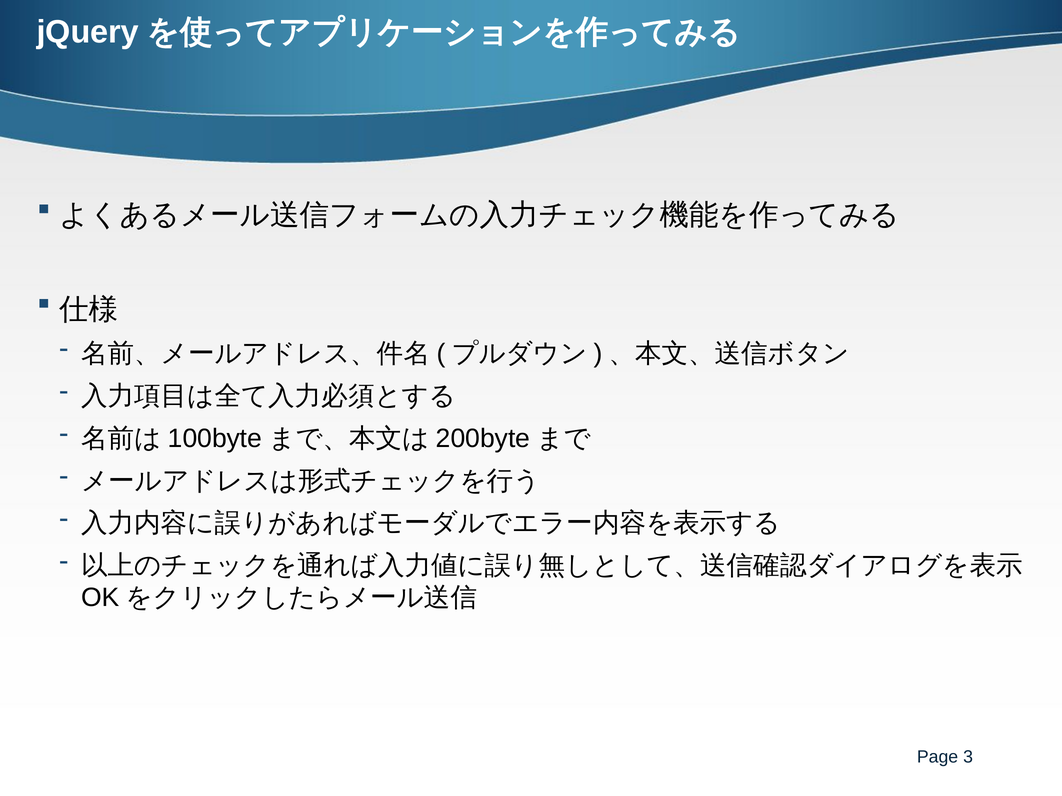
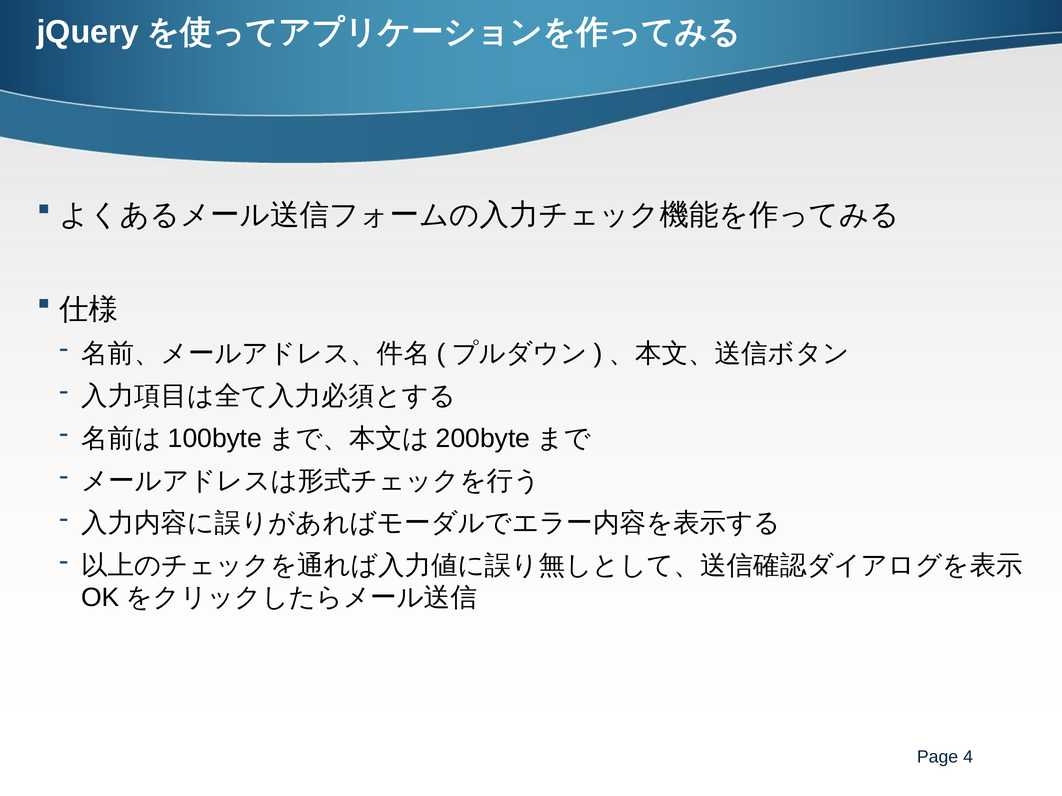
3: 3 -> 4
